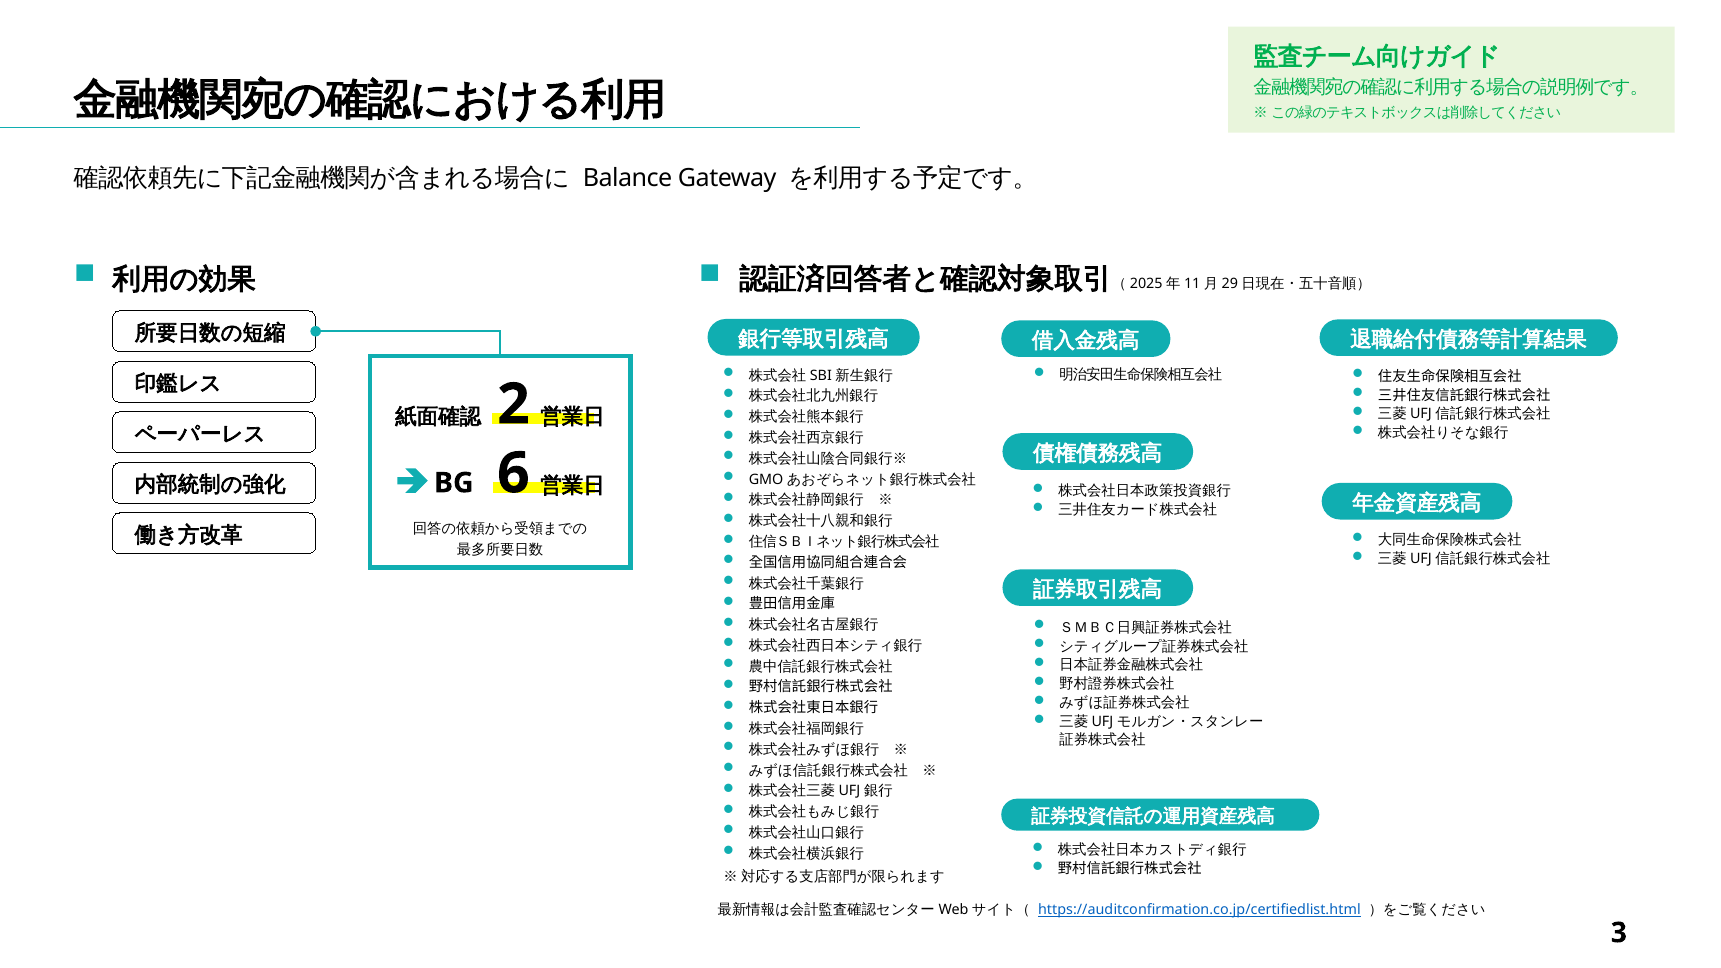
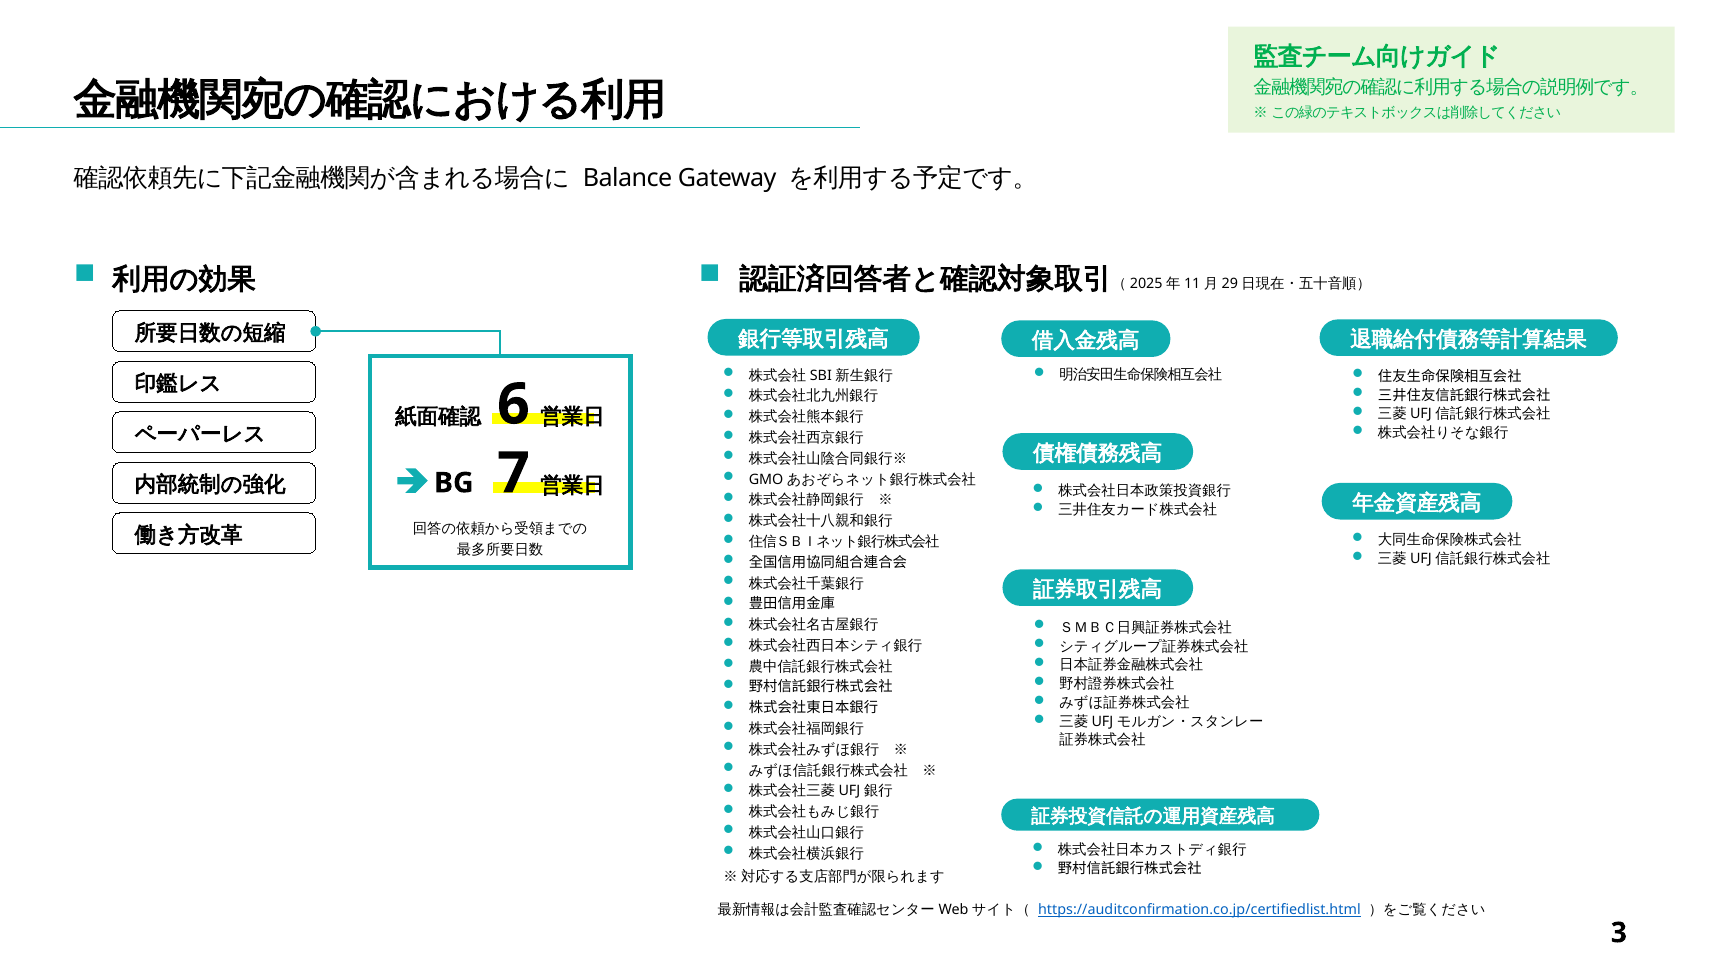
2: 2 -> 6
6: 6 -> 7
